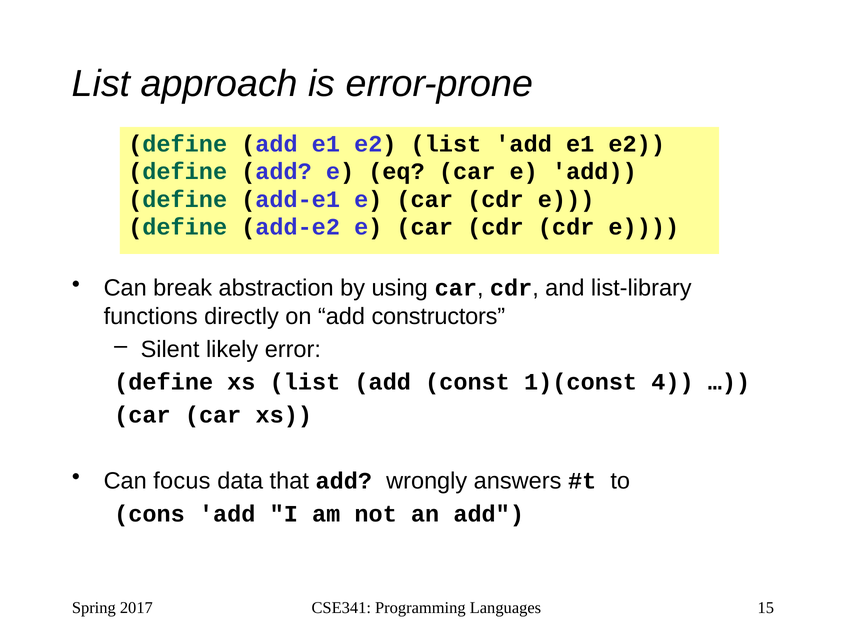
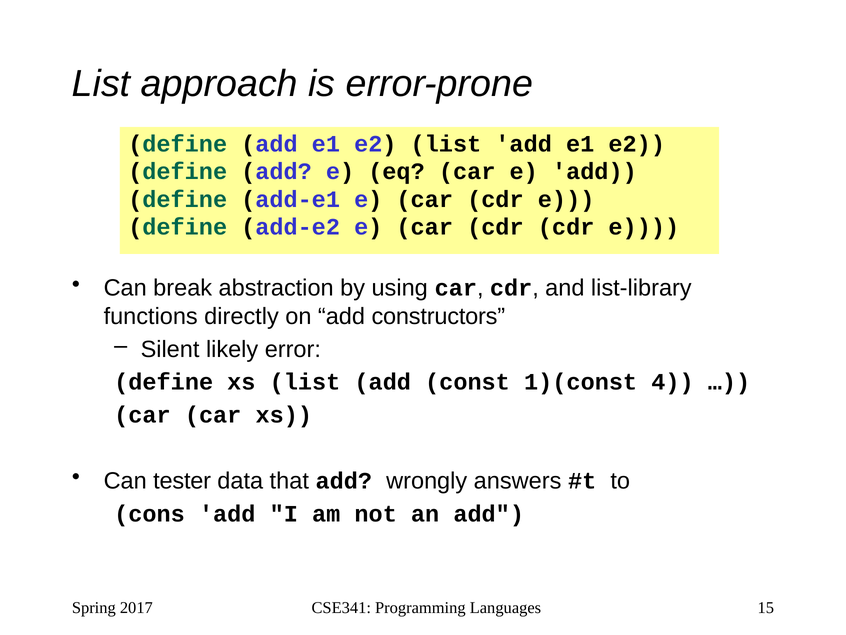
focus: focus -> tester
